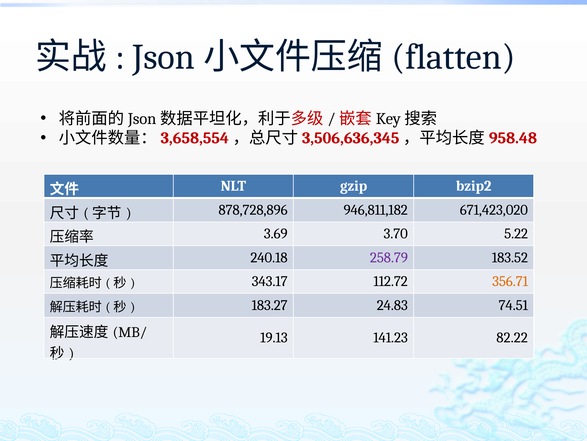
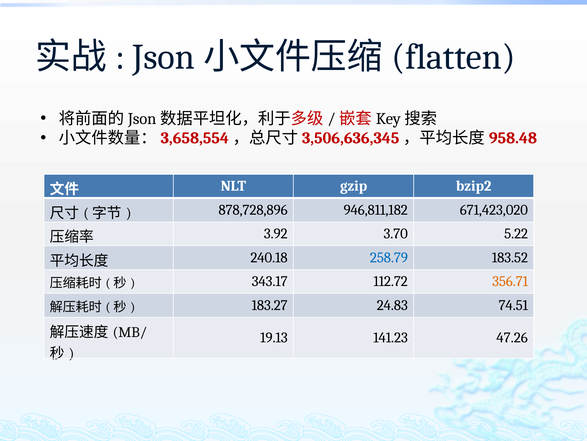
3.69: 3.69 -> 3.92
258.79 colour: purple -> blue
82.22: 82.22 -> 47.26
